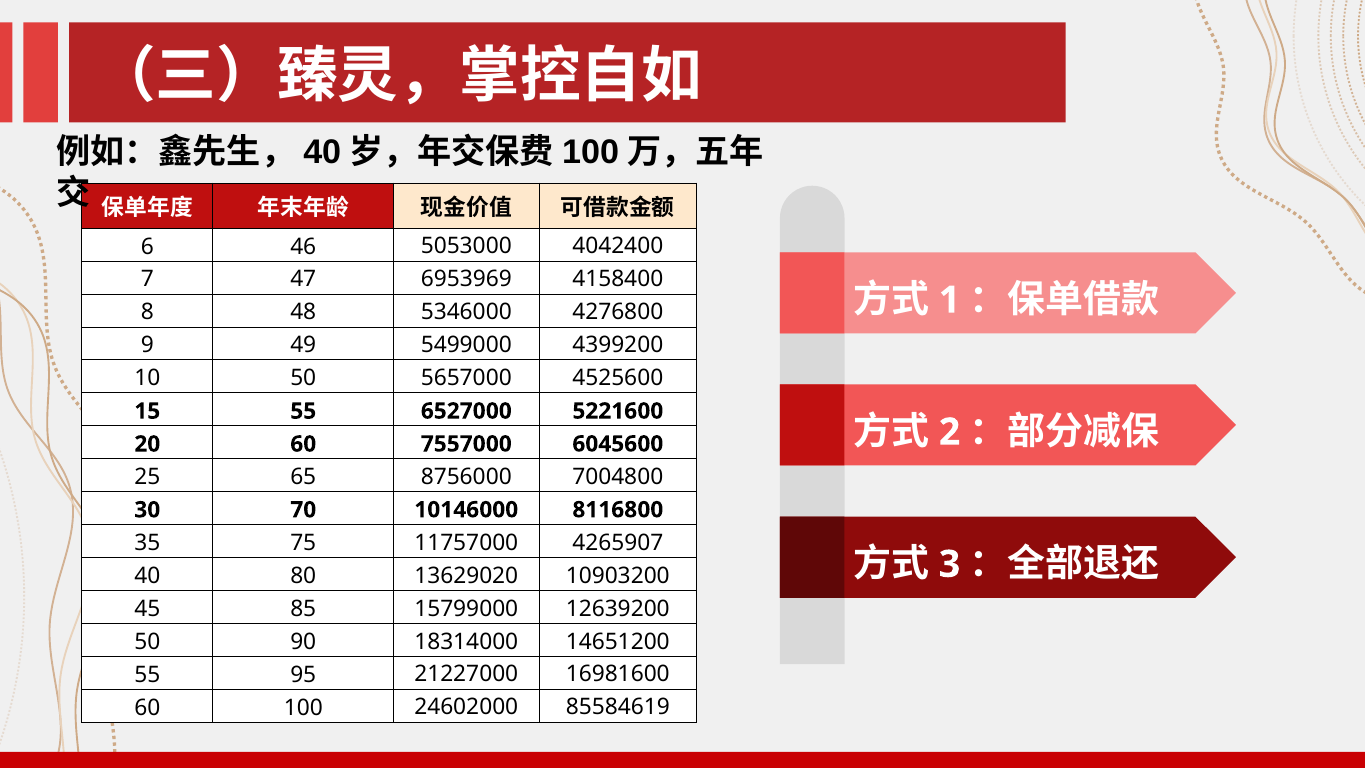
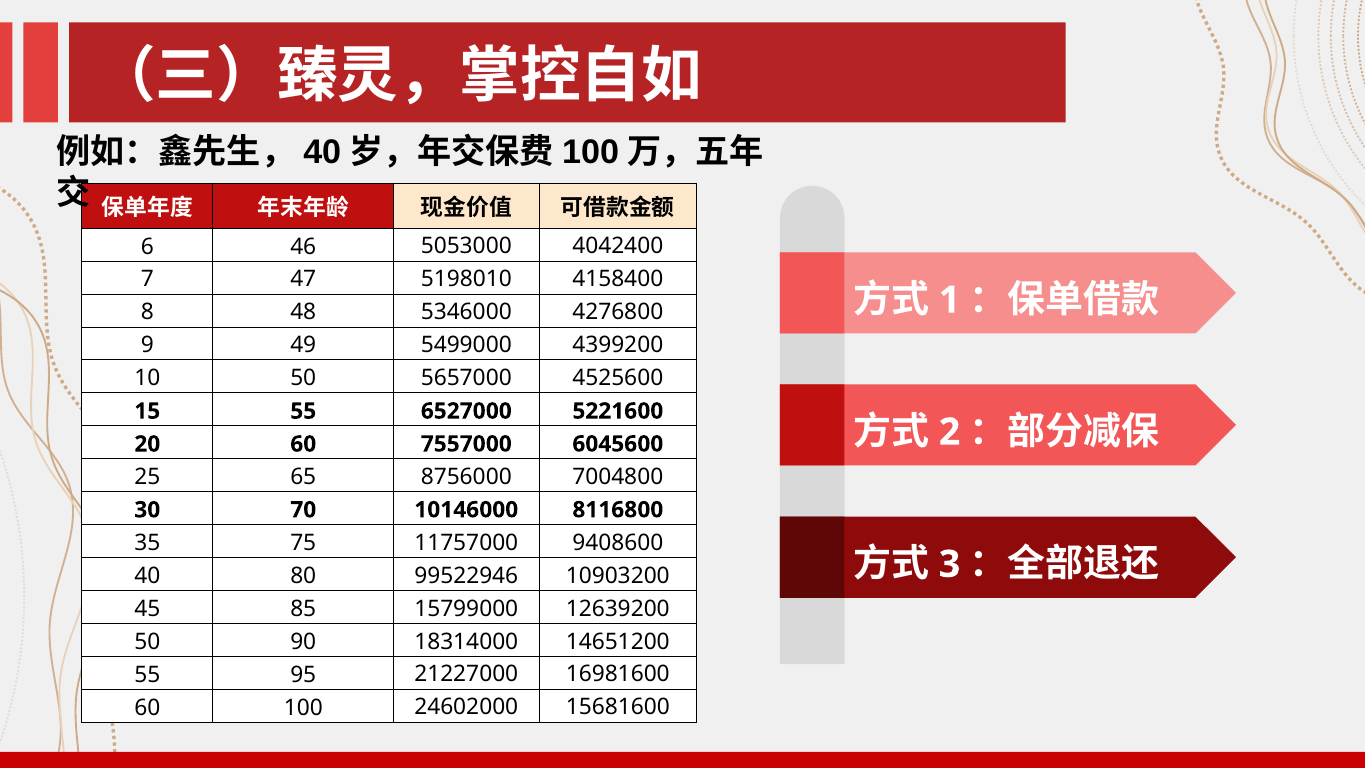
6953969: 6953969 -> 5198010
4265907: 4265907 -> 9408600
13629020: 13629020 -> 99522946
85584619: 85584619 -> 15681600
